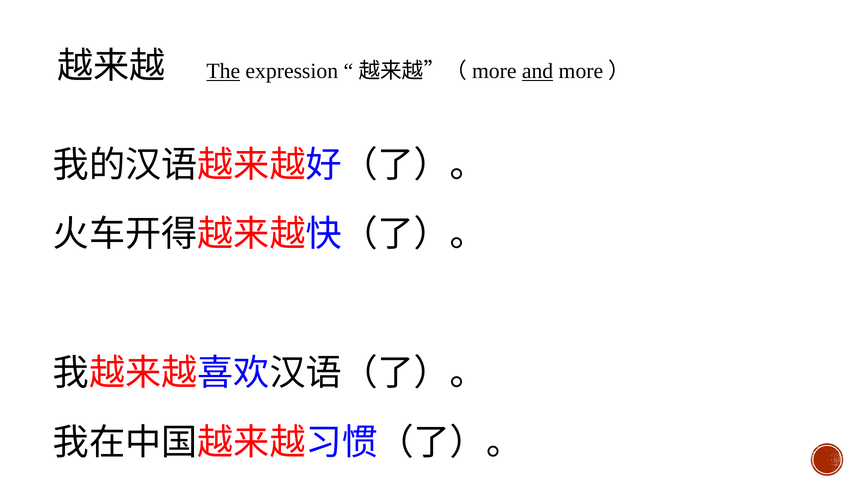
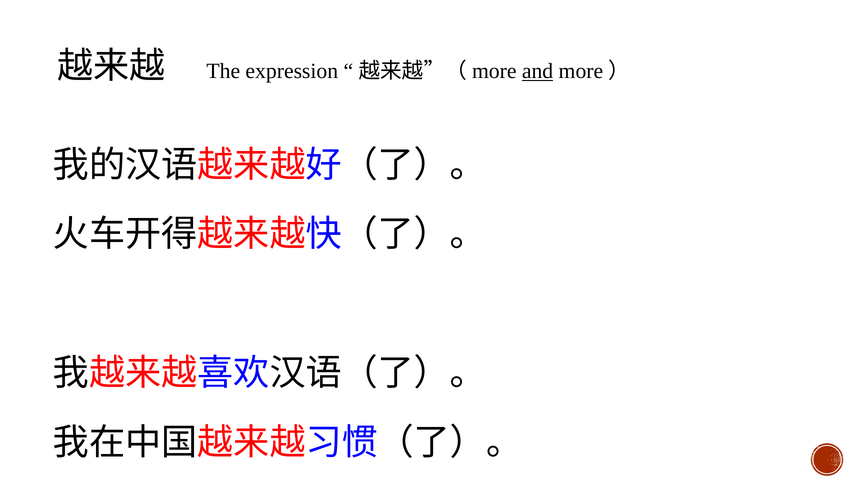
The underline: present -> none
